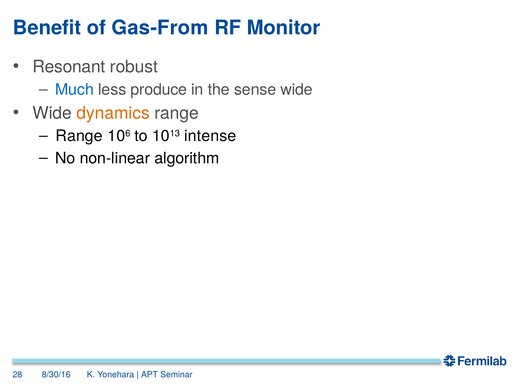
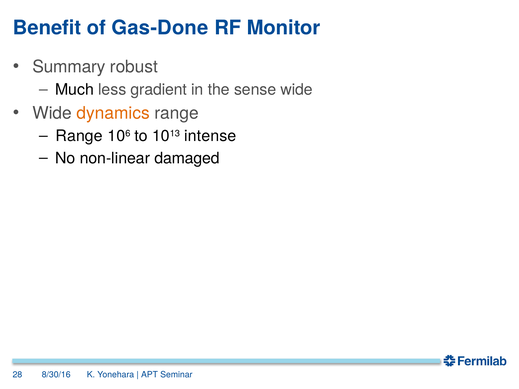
Gas-From: Gas-From -> Gas-Done
Resonant: Resonant -> Summary
Much colour: blue -> black
produce: produce -> gradient
algorithm: algorithm -> damaged
